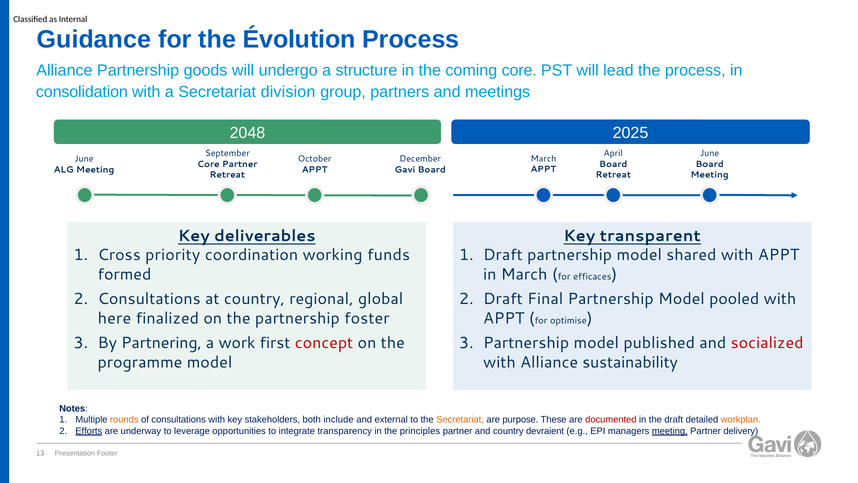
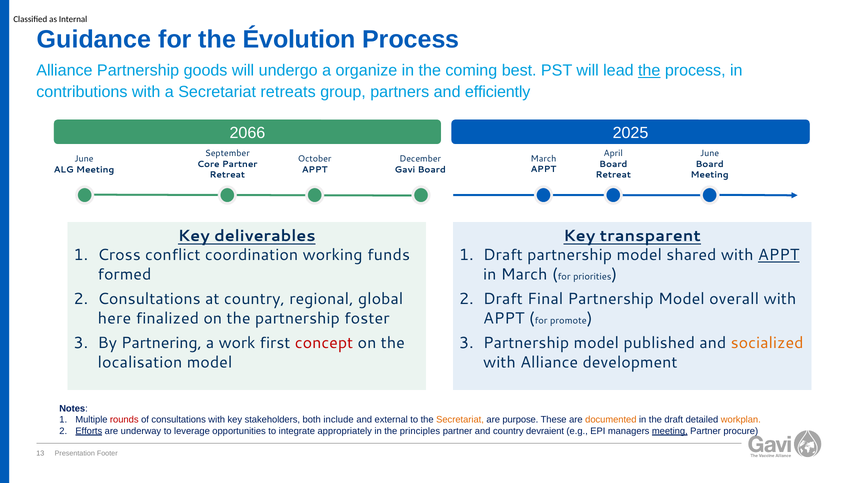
structure: structure -> organize
coming core: core -> best
the at (649, 70) underline: none -> present
consolidation: consolidation -> contributions
division: division -> retreats
meetings: meetings -> efficiently
2048: 2048 -> 2066
priority: priority -> conflict
APPT at (779, 255) underline: none -> present
efficaces: efficaces -> priorities
pooled: pooled -> overall
optimise: optimise -> promote
socialized colour: red -> orange
programme: programme -> localisation
sustainability: sustainability -> development
rounds colour: orange -> red
documented colour: red -> orange
transparency: transparency -> appropriately
delivery: delivery -> procure
